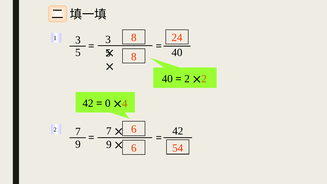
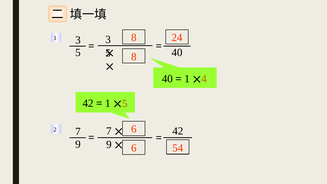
2 at (187, 79): 2 -> 1
2 at (204, 79): 2 -> 4
0 at (108, 103): 0 -> 1
4 at (125, 103): 4 -> 5
